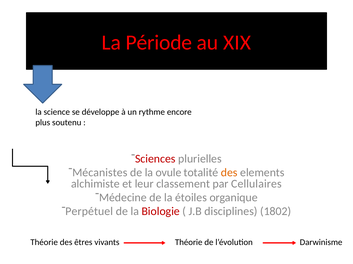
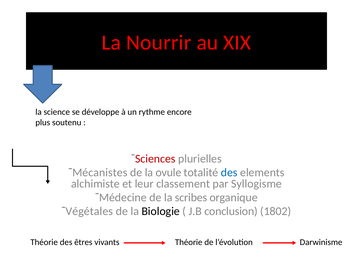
Période: Période -> Nourrir
des at (229, 173) colour: orange -> blue
Cellulaires: Cellulaires -> Syllogisme
étoiles: étoiles -> scribes
Perpétuel: Perpétuel -> Végétales
Biologie colour: red -> black
disciplines: disciplines -> conclusion
